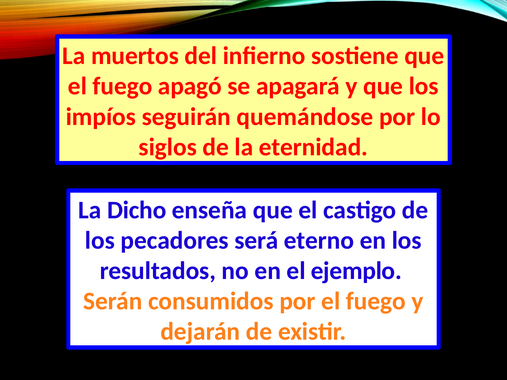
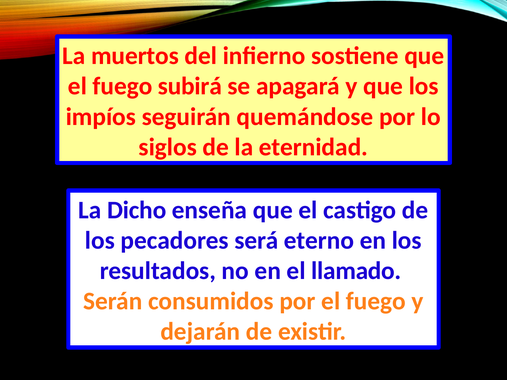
apagó: apagó -> subirá
ejemplo: ejemplo -> llamado
